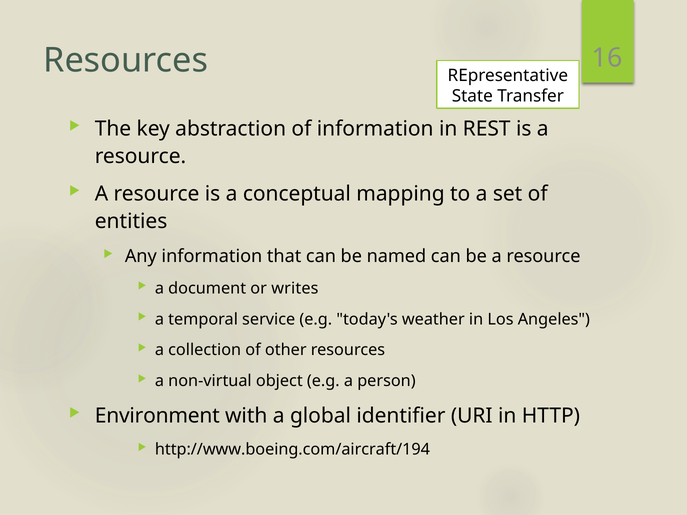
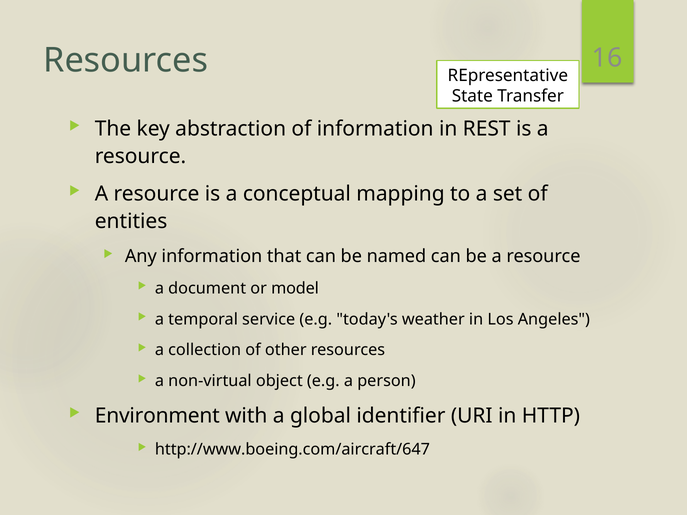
writes: writes -> model
http://www.boeing.com/aircraft/194: http://www.boeing.com/aircraft/194 -> http://www.boeing.com/aircraft/647
